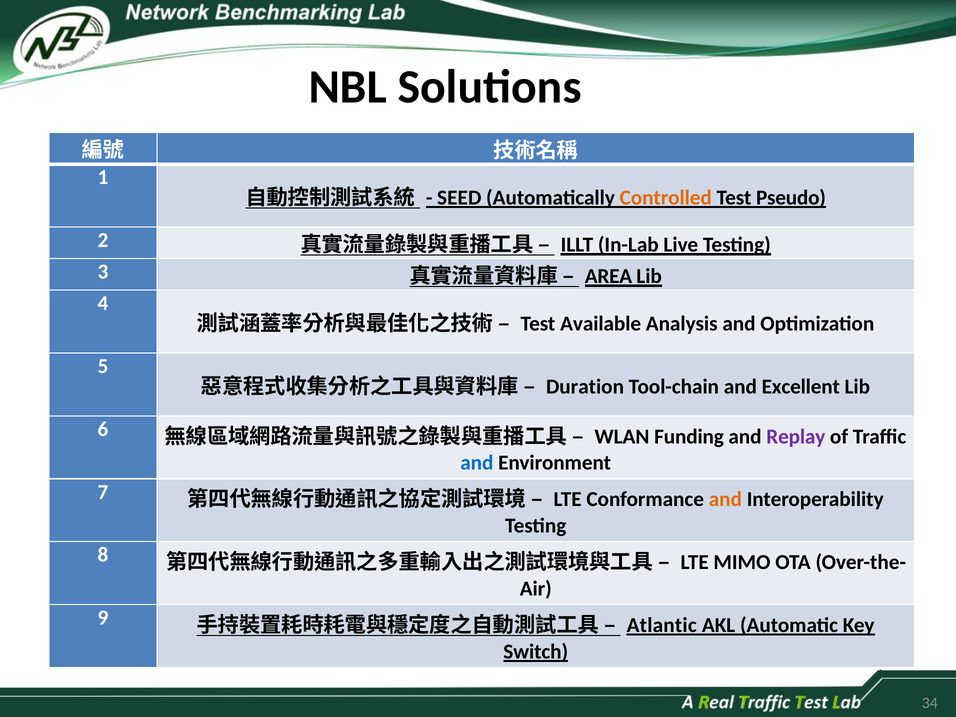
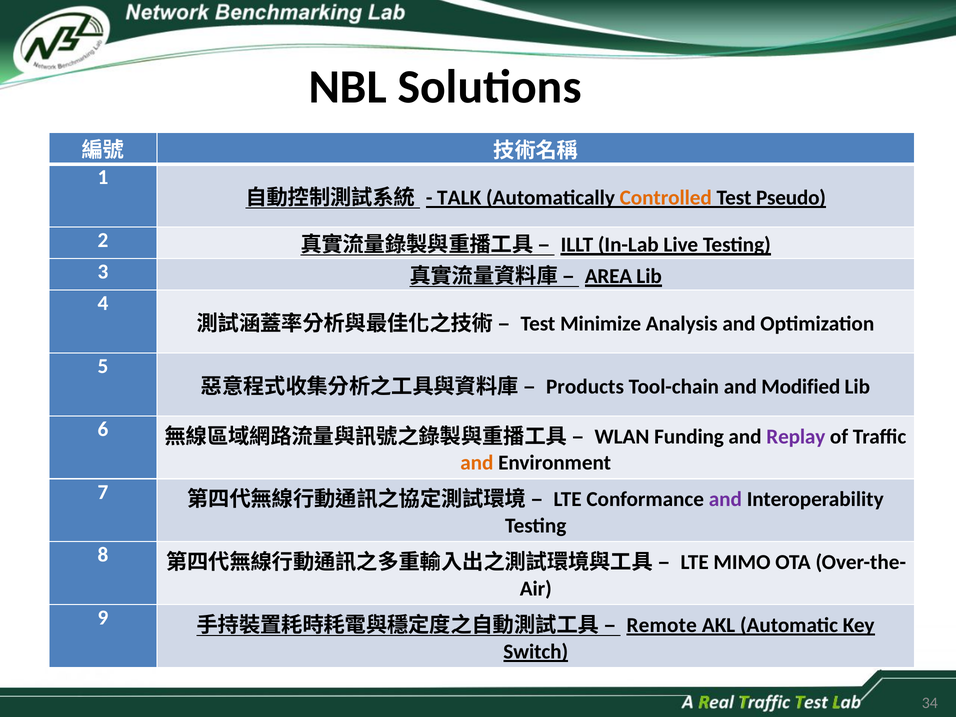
SEED: SEED -> TALK
Available: Available -> Minimize
Duration: Duration -> Products
Excellent: Excellent -> Modified
and at (477, 463) colour: blue -> orange
and at (725, 499) colour: orange -> purple
Atlantic: Atlantic -> Remote
